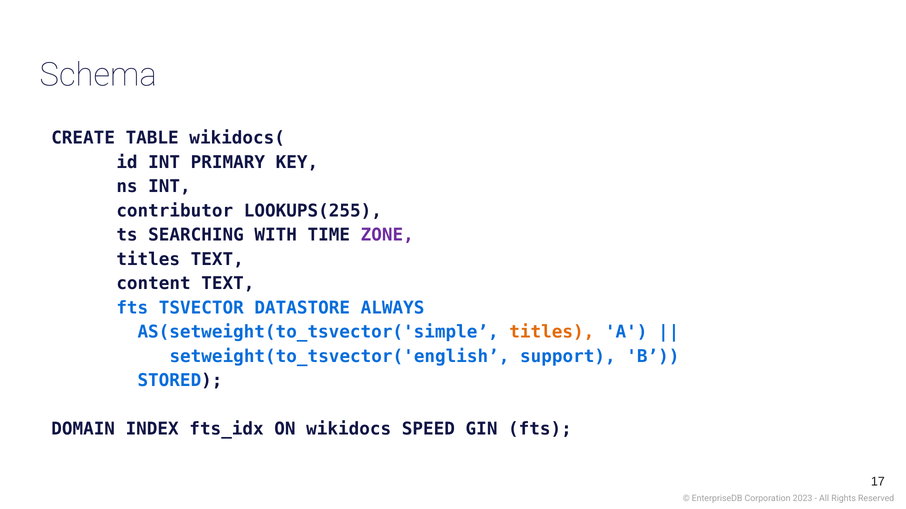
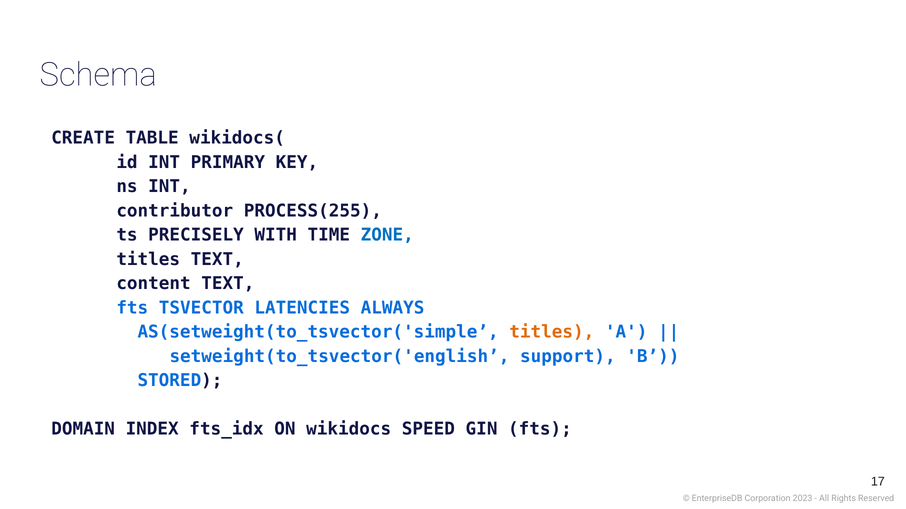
LOOKUPS(255: LOOKUPS(255 -> PROCESS(255
SEARCHING: SEARCHING -> PRECISELY
ZONE colour: purple -> blue
DATASTORE: DATASTORE -> LATENCIES
